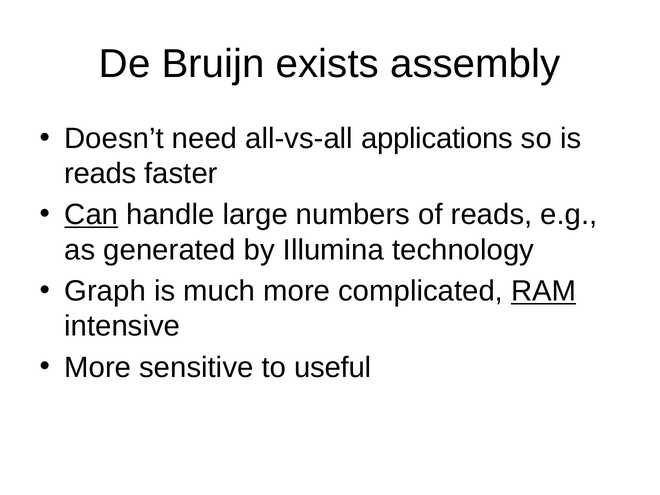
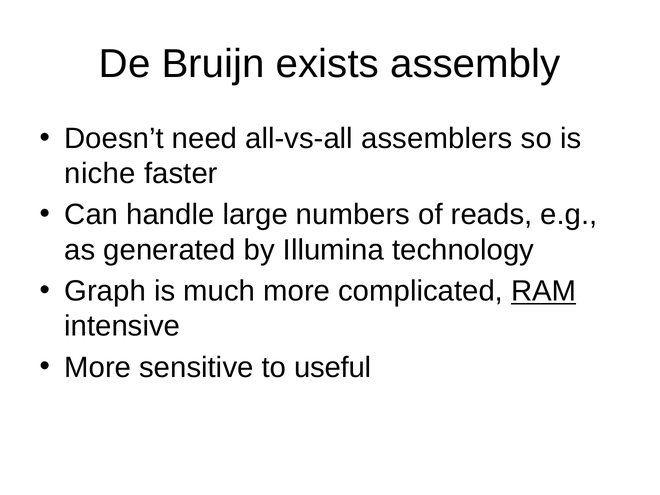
applications: applications -> assemblers
reads at (100, 174): reads -> niche
Can underline: present -> none
